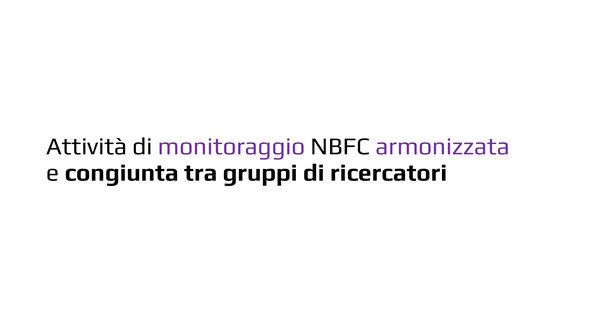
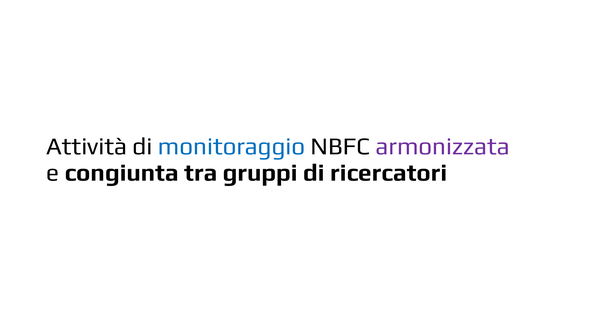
monitoraggio colour: purple -> blue
